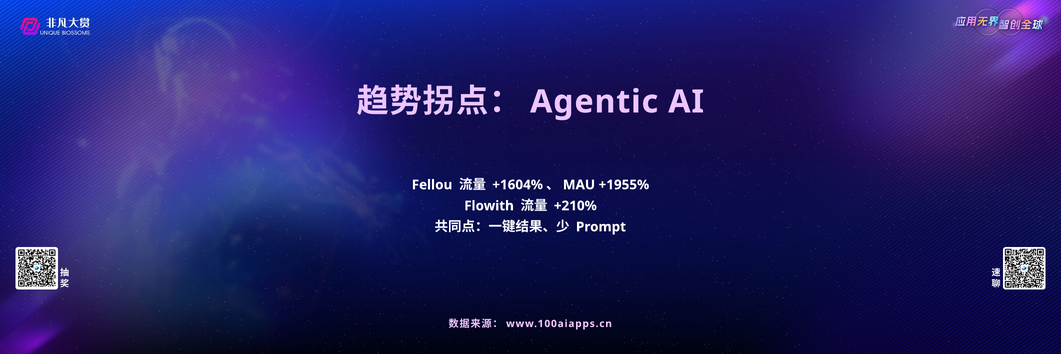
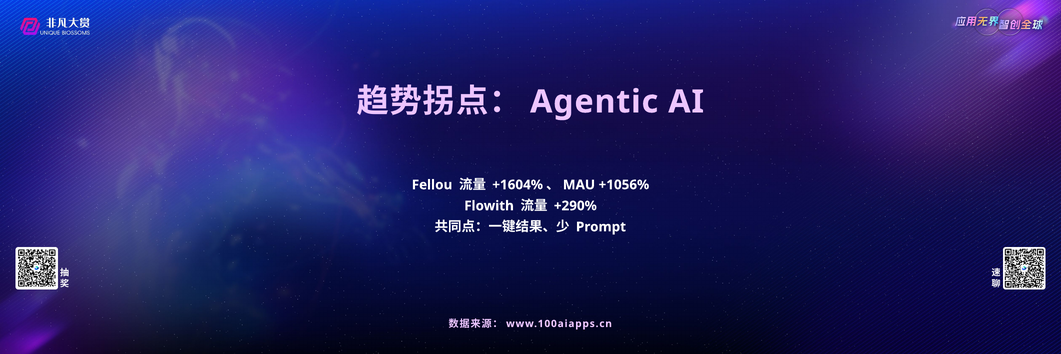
+1955%: +1955% -> +1056%
+210%: +210% -> +290%
